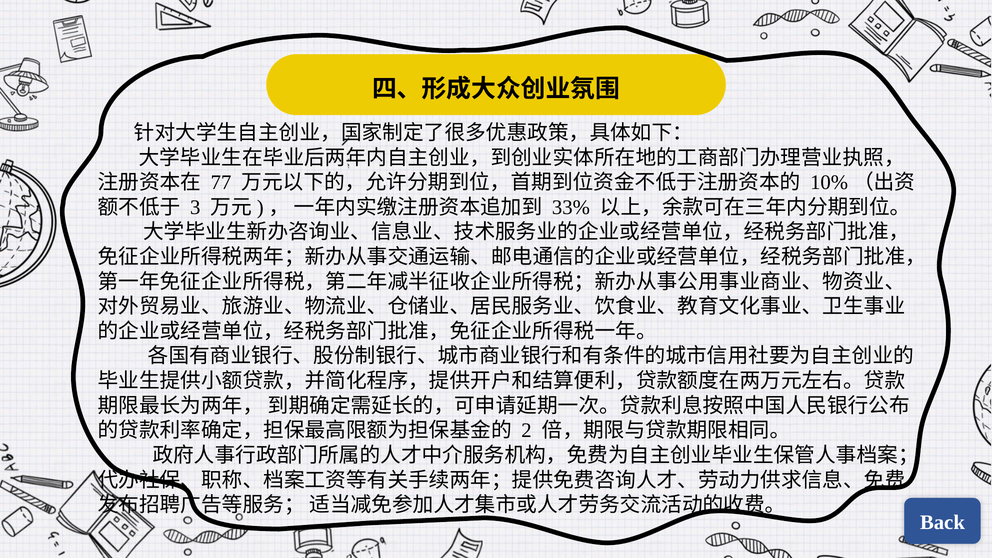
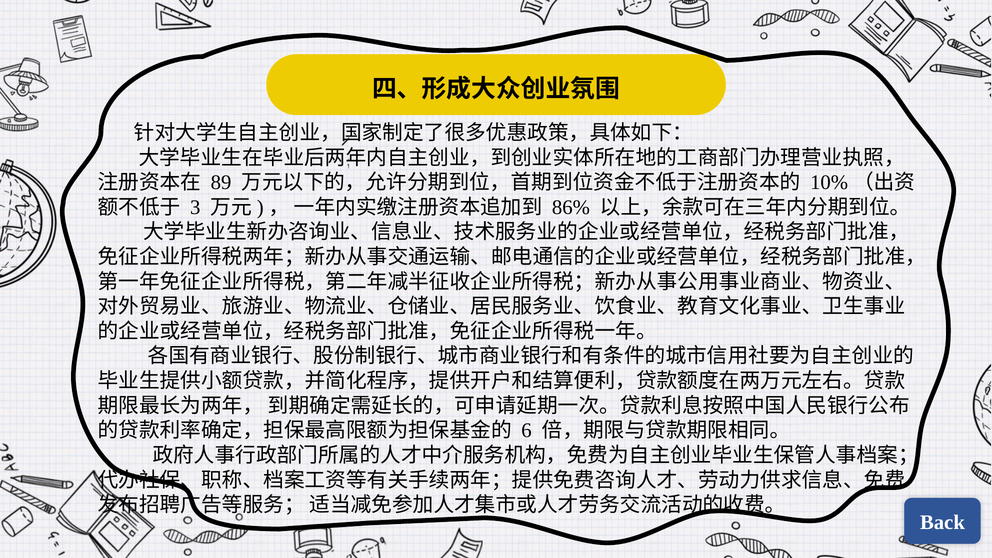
77: 77 -> 89
33%: 33% -> 86%
2: 2 -> 6
